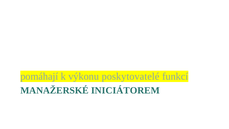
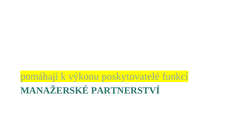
INICIÁTOREM: INICIÁTOREM -> PARTNERSTVÍ
